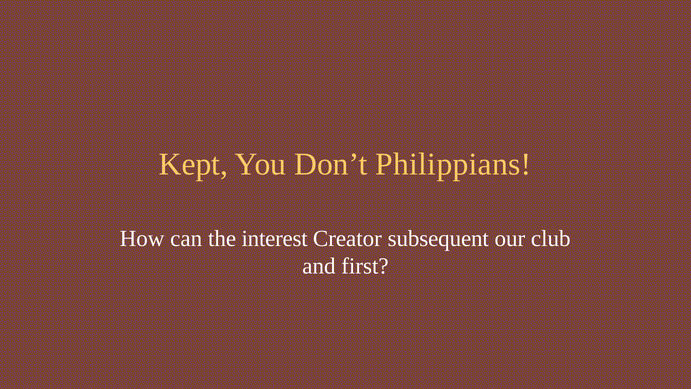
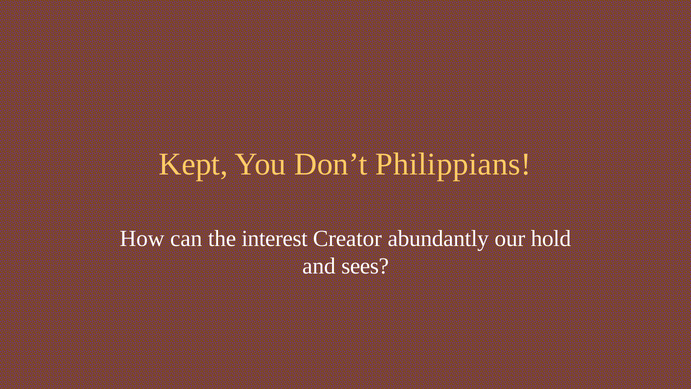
subsequent: subsequent -> abundantly
club: club -> hold
first: first -> sees
